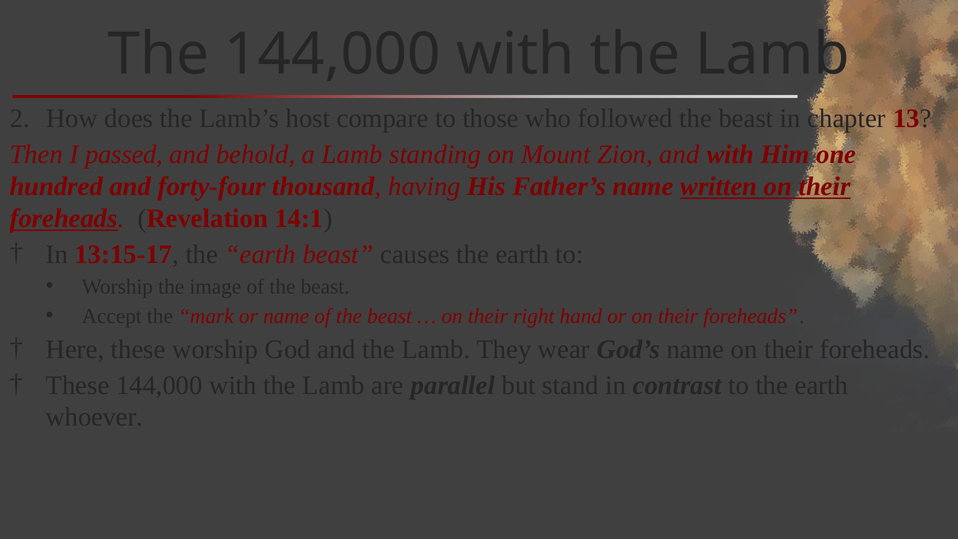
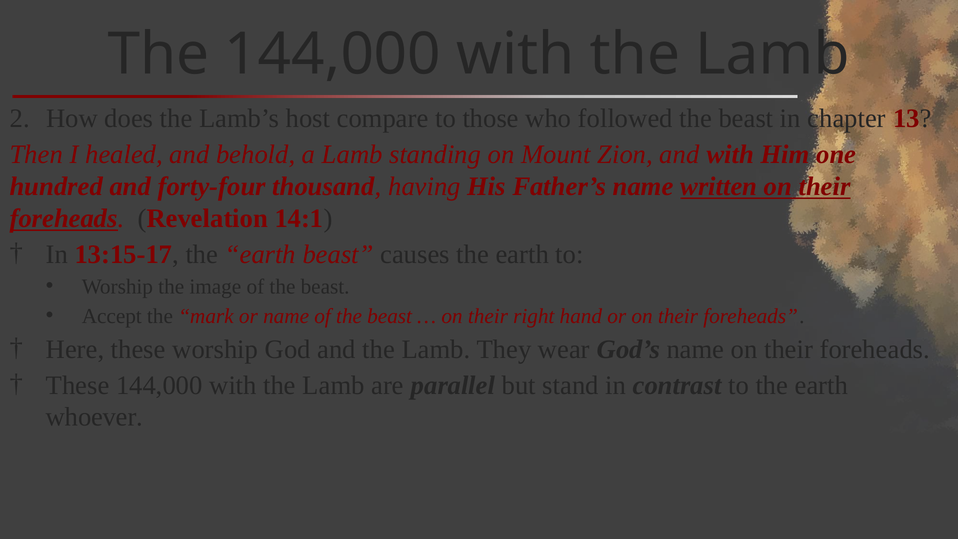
passed: passed -> healed
